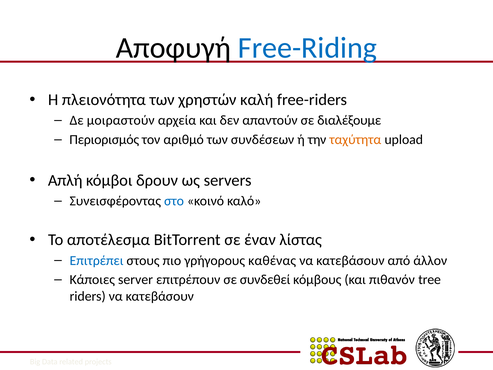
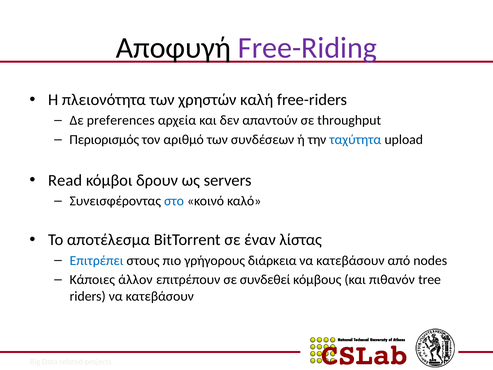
Free-Riding colour: blue -> purple
μοιραστούν: μοιραστούν -> preferences
διαλέξουμε: διαλέξουμε -> throughput
ταχύτητα colour: orange -> blue
Απλή: Απλή -> Read
καθένας: καθένας -> διάρκεια
άλλον: άλλον -> nodes
server: server -> άλλον
